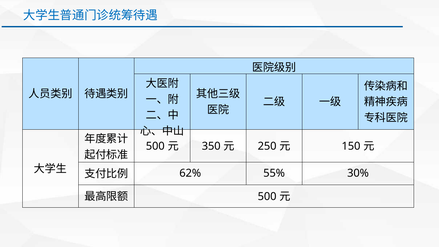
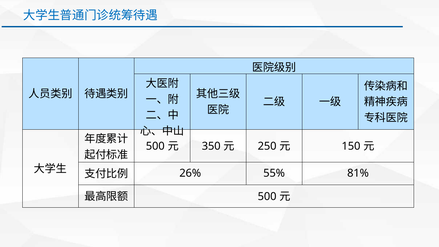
62%: 62% -> 26%
30%: 30% -> 81%
